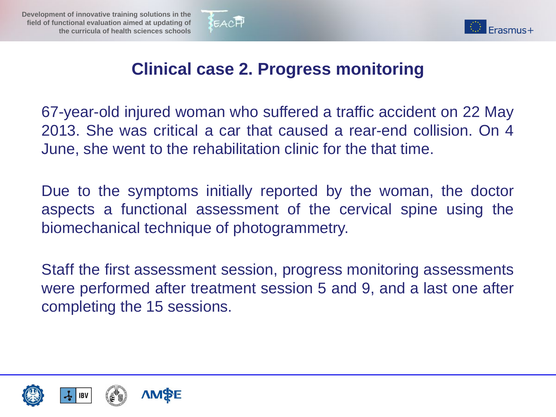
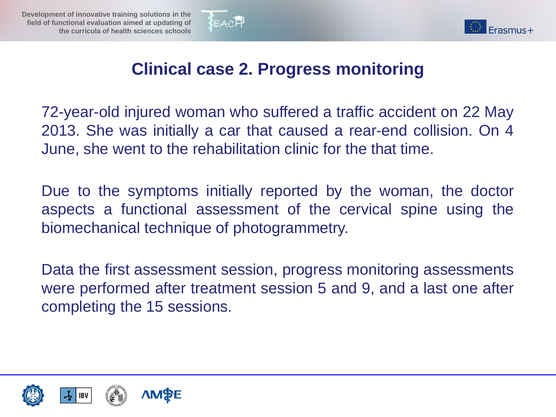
67-year-old: 67-year-old -> 72-year-old
was critical: critical -> initially
Staff: Staff -> Data
